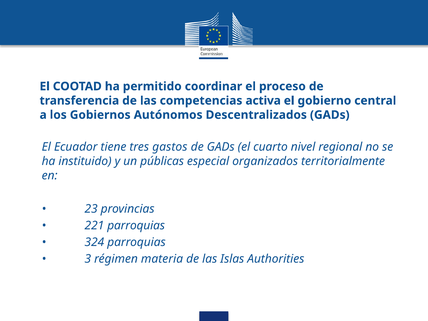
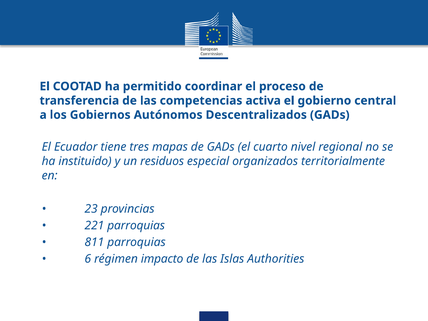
gastos: gastos -> mapas
públicas: públicas -> residuos
324: 324 -> 811
3: 3 -> 6
materia: materia -> impacto
